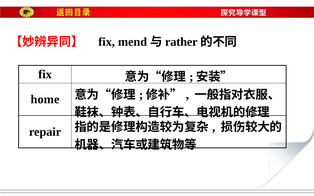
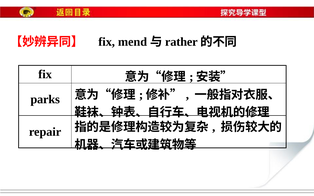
home: home -> parks
